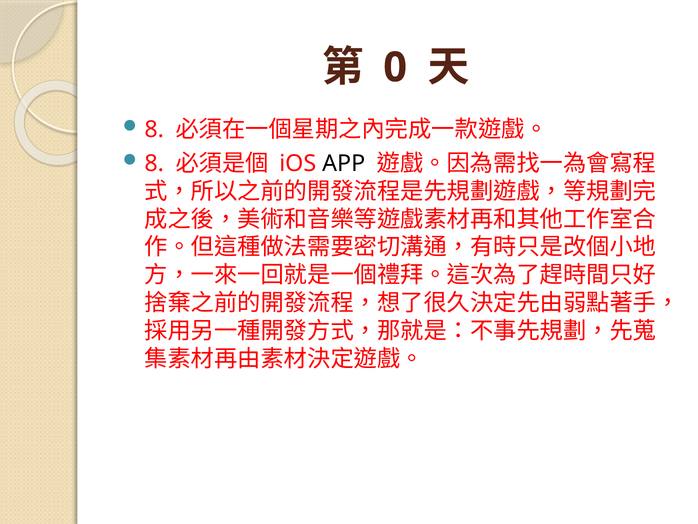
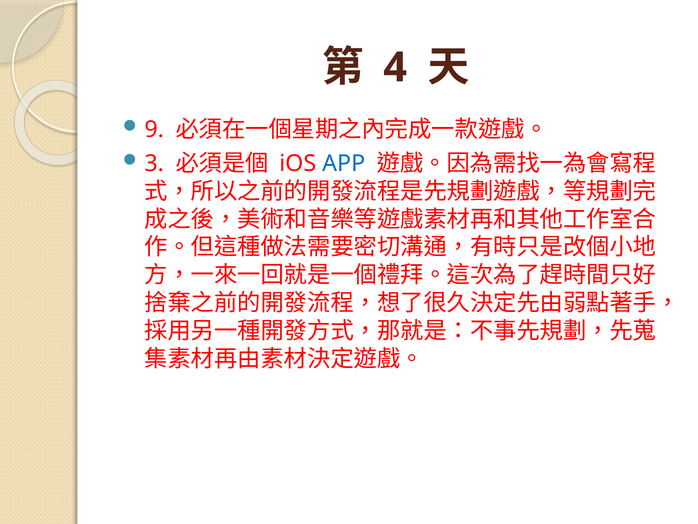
0: 0 -> 4
8 at (154, 130): 8 -> 9
8 at (154, 163): 8 -> 3
APP colour: black -> blue
